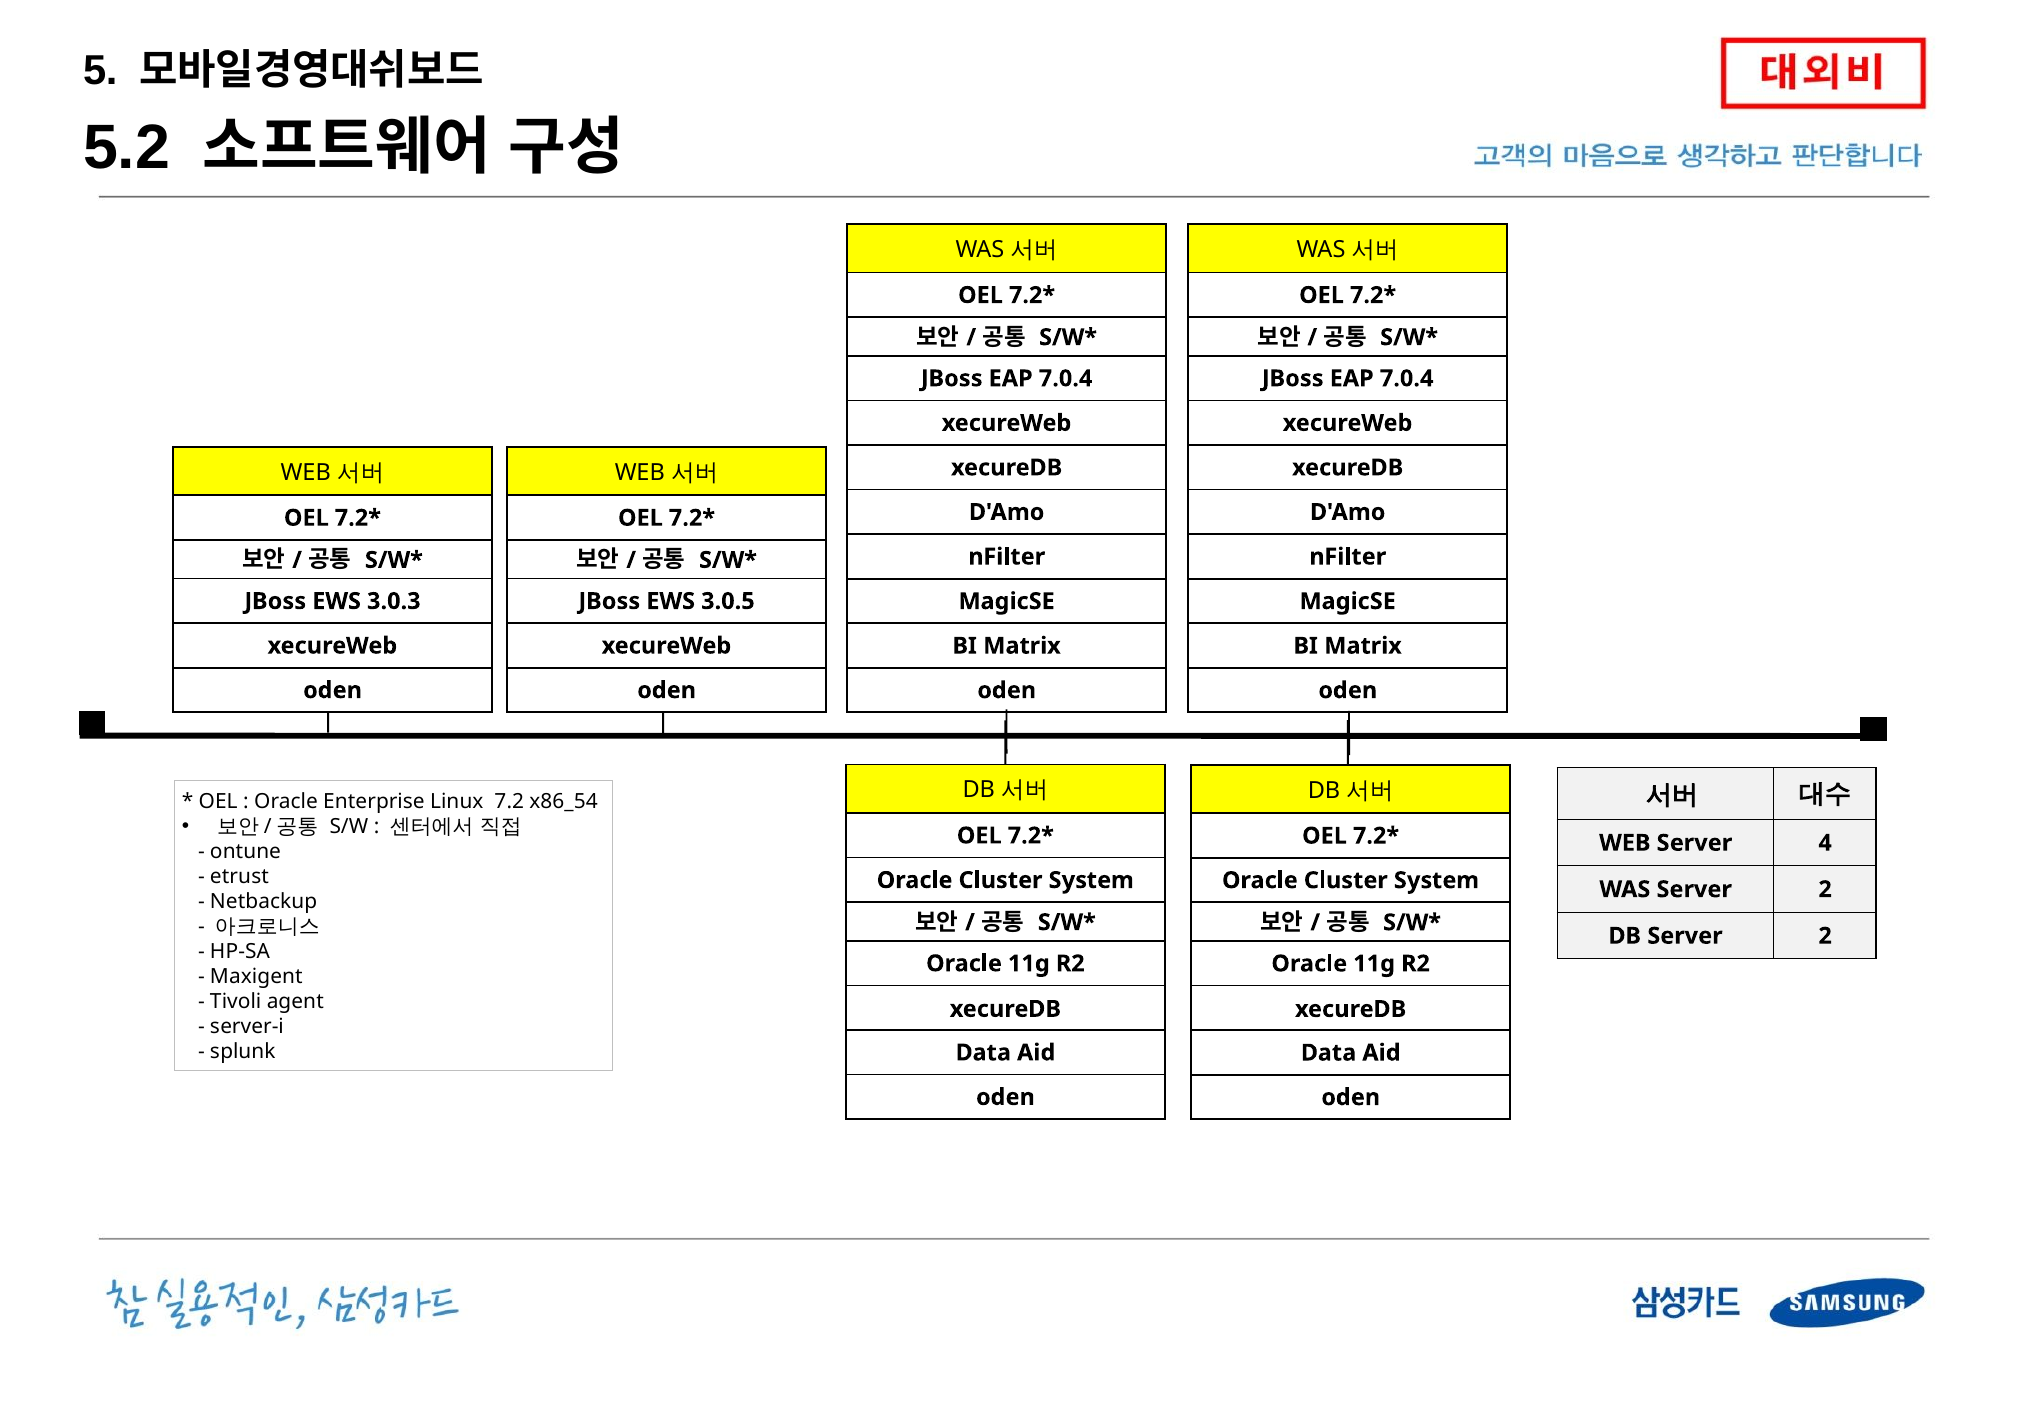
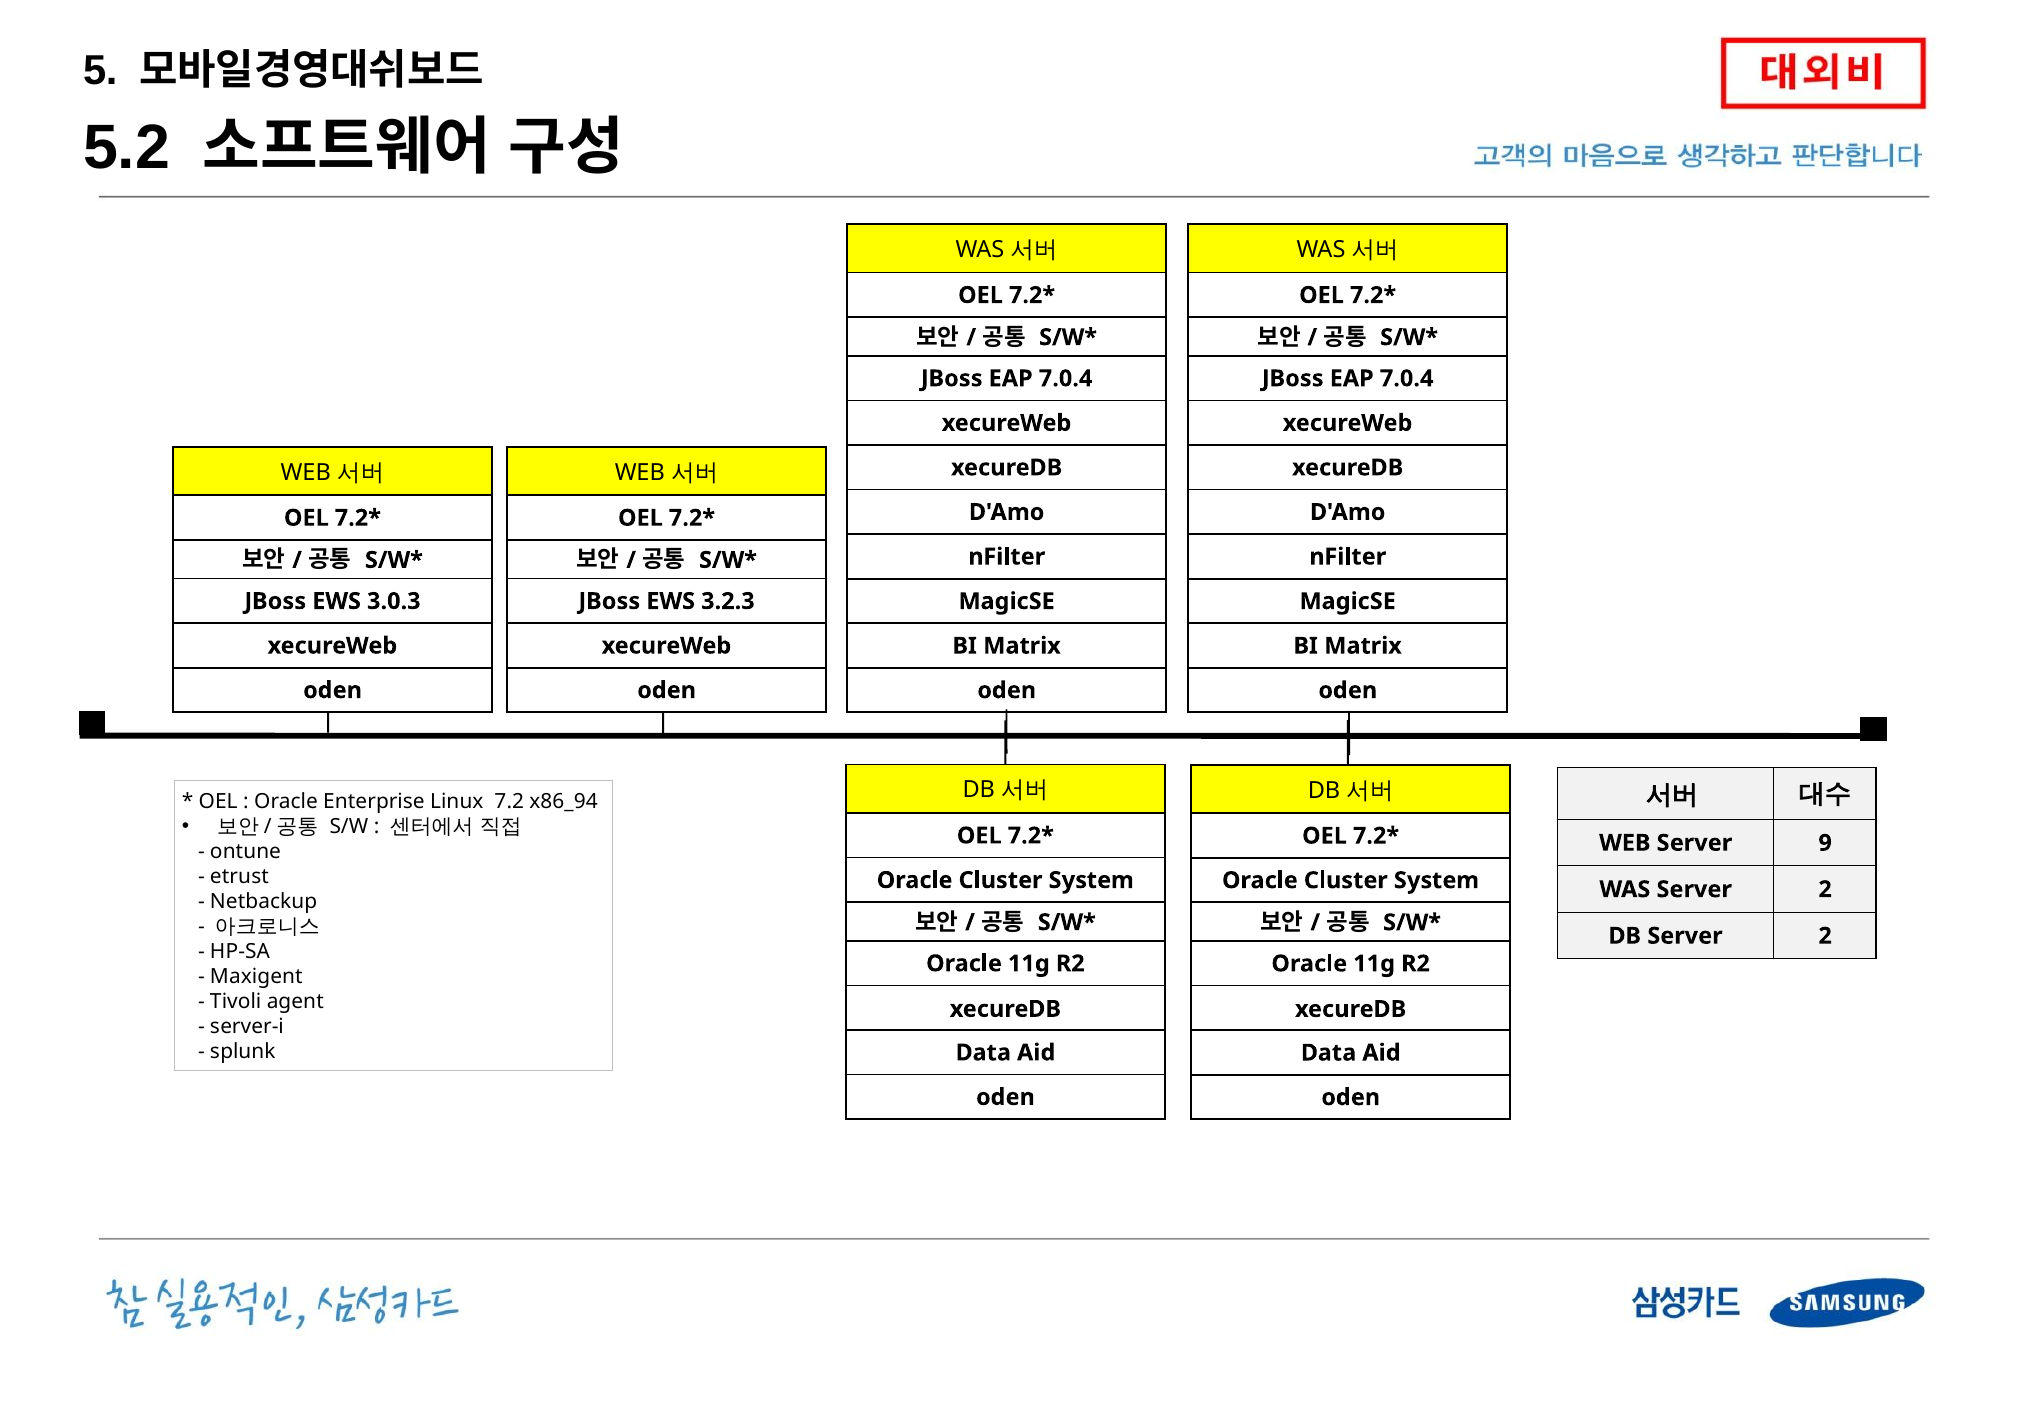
3.0.5: 3.0.5 -> 3.2.3
x86_54: x86_54 -> x86_94
4: 4 -> 9
